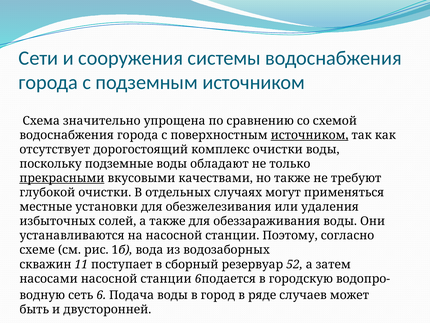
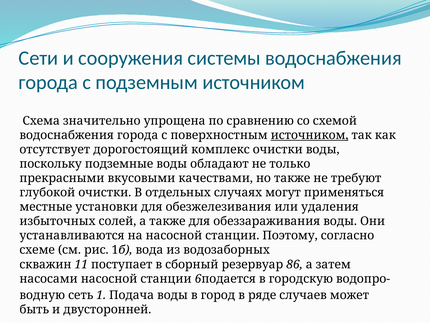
прекрасными underline: present -> none
52: 52 -> 86
6: 6 -> 1
